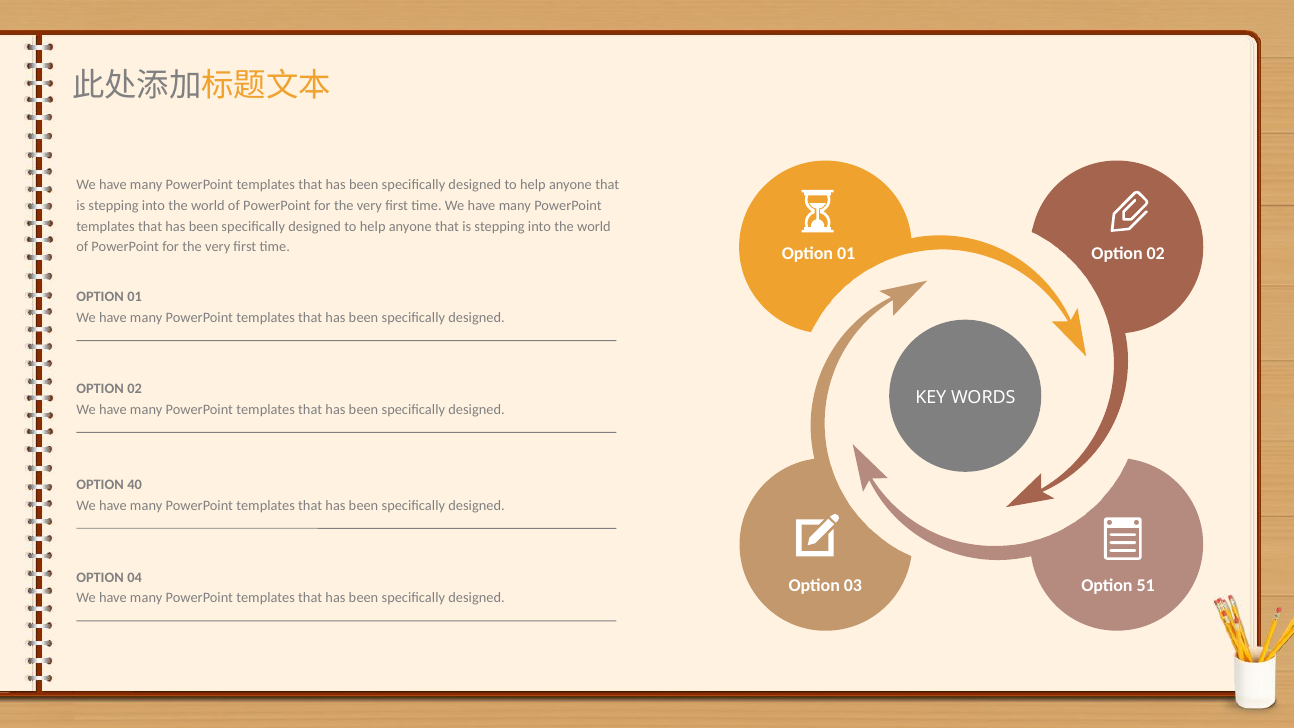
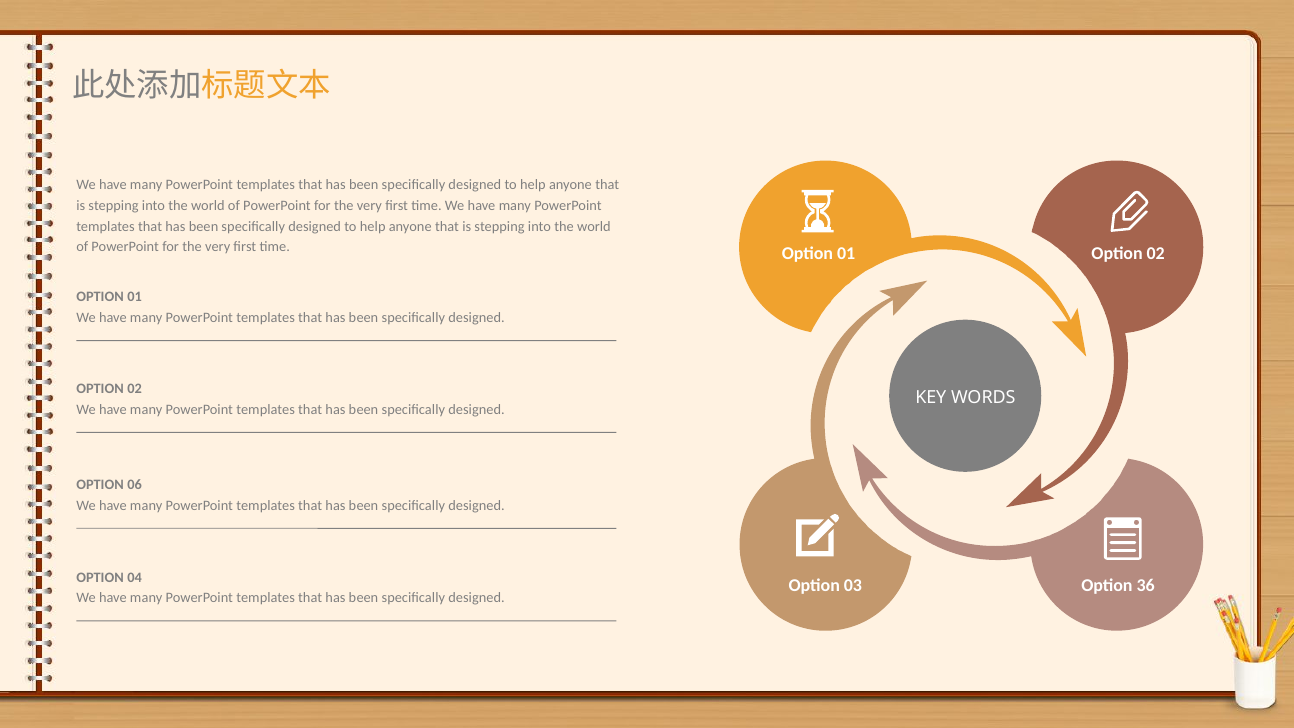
40: 40 -> 06
51: 51 -> 36
